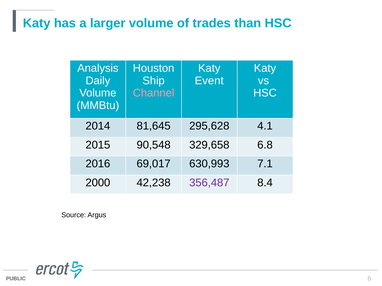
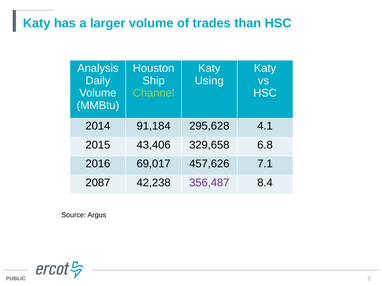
Event: Event -> Using
Channel colour: pink -> light green
81,645: 81,645 -> 91,184
90,548: 90,548 -> 43,406
630,993: 630,993 -> 457,626
2000: 2000 -> 2087
